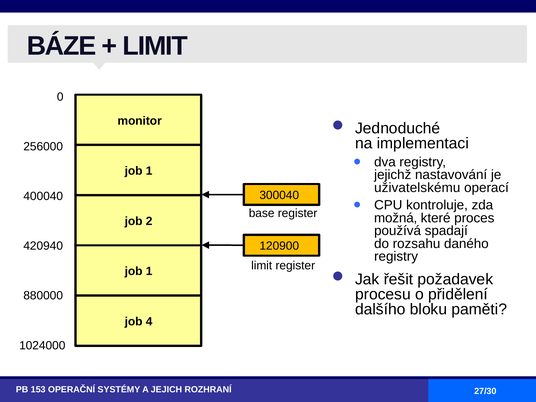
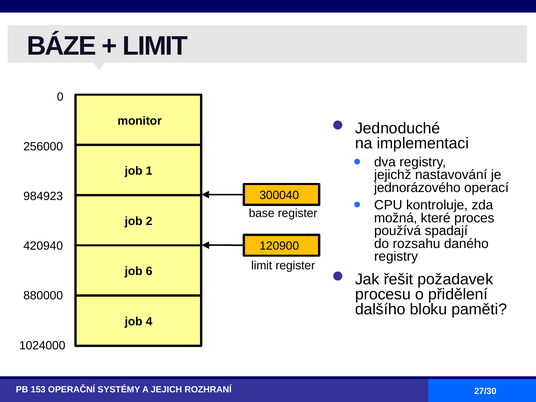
uživatelskému: uživatelskému -> jednorázového
400040: 400040 -> 984923
1 at (149, 271): 1 -> 6
